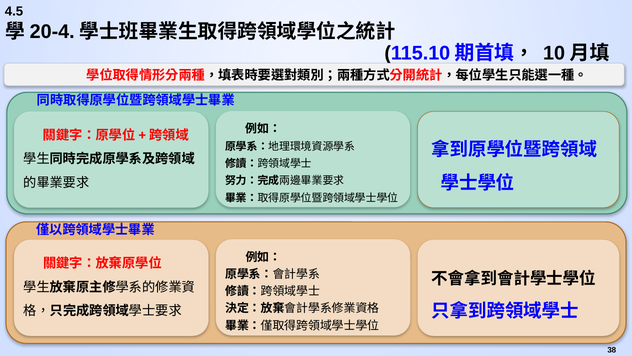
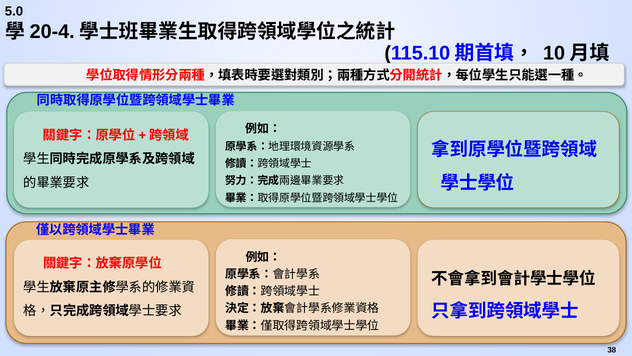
4.5: 4.5 -> 5.0
